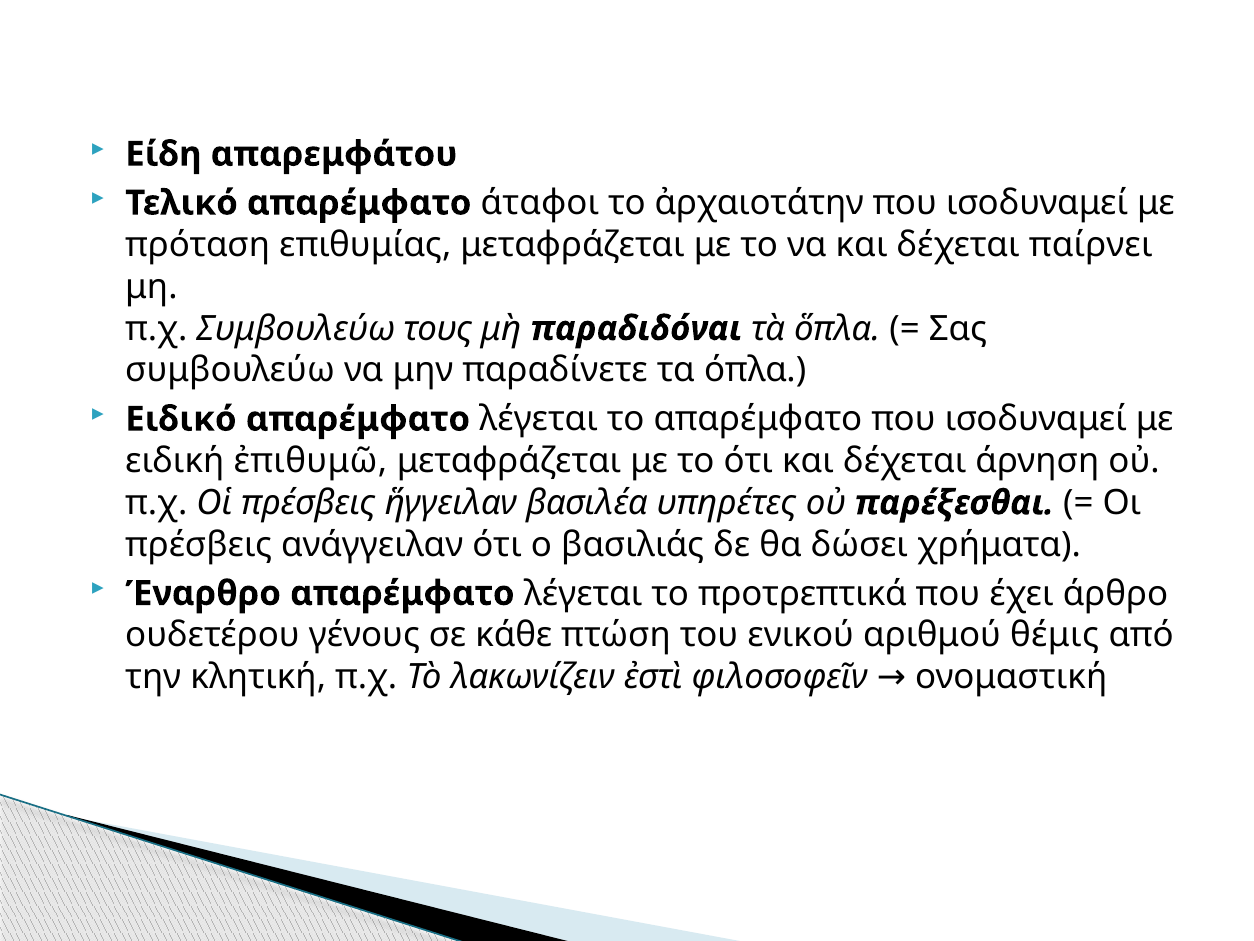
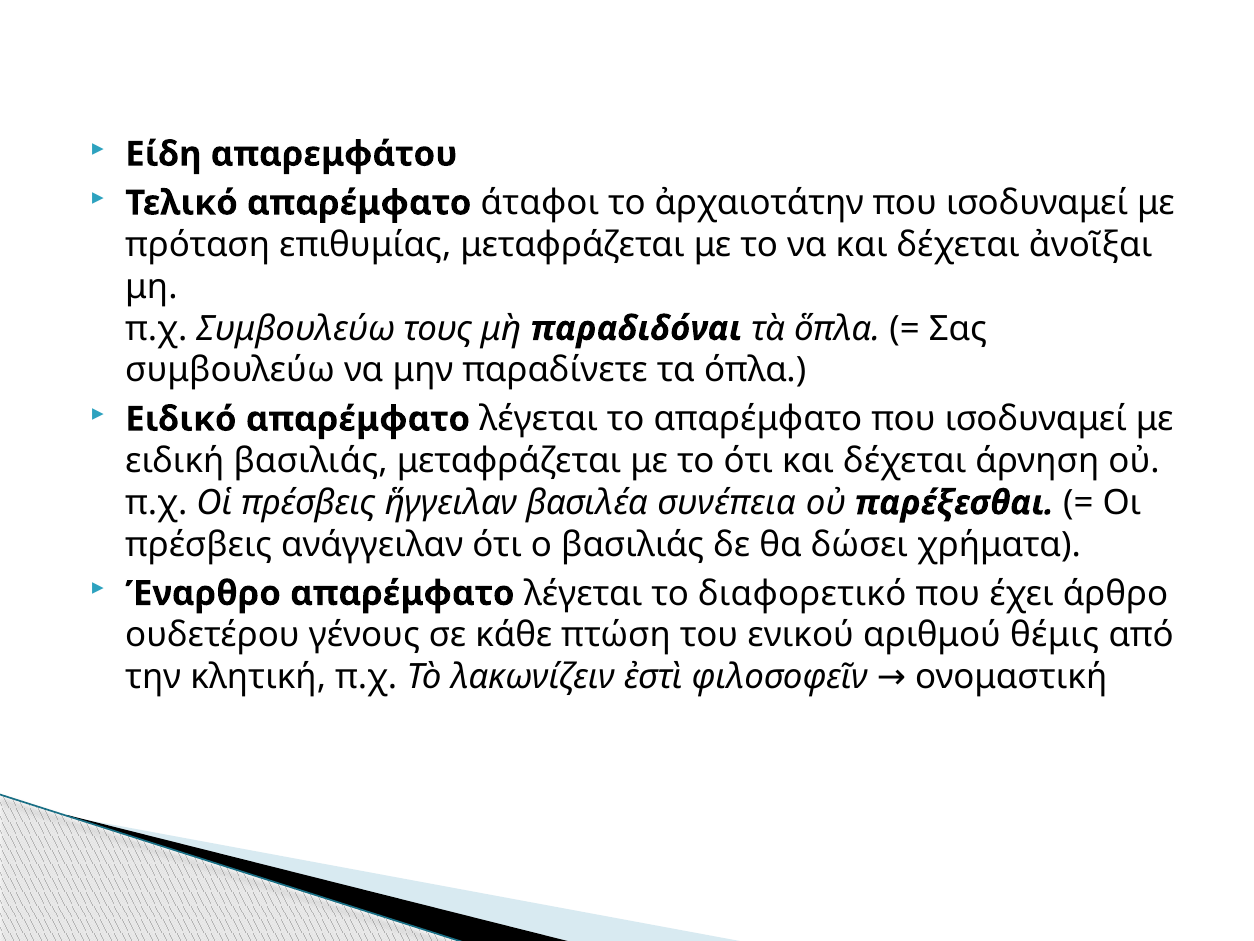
παίρνει: παίρνει -> ἀνοῖξαι
ειδική ἐπιθυμῶ: ἐπιθυμῶ -> βασιλιάς
υπηρέτες: υπηρέτες -> συνέπεια
προτρεπτικά: προτρεπτικά -> διαφορετικό
